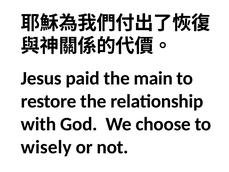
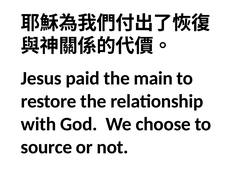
wisely: wisely -> source
